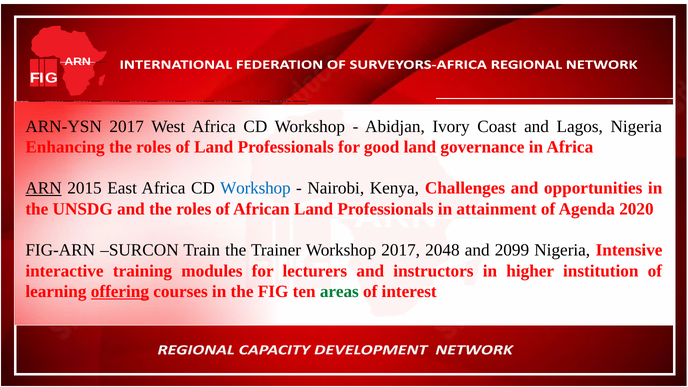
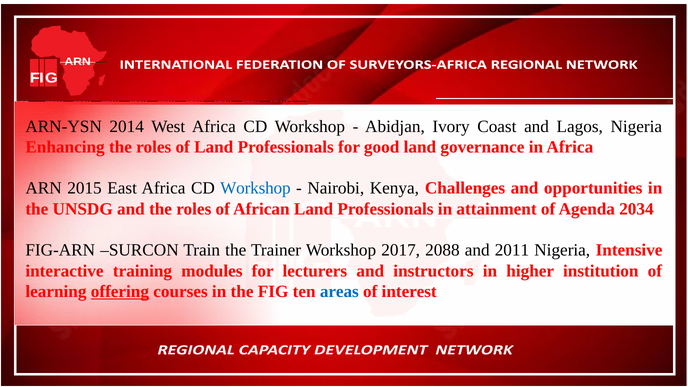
ARN-YSN 2017: 2017 -> 2014
ARN at (44, 188) underline: present -> none
2020: 2020 -> 2034
2048: 2048 -> 2088
2099: 2099 -> 2011
areas colour: green -> blue
